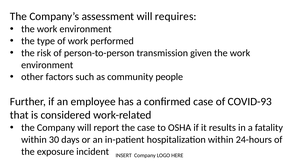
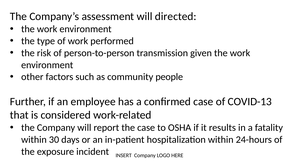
requires: requires -> directed
COVID-93: COVID-93 -> COVID-13
